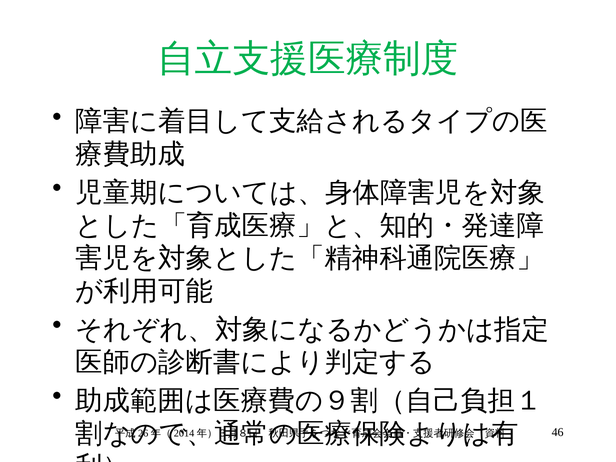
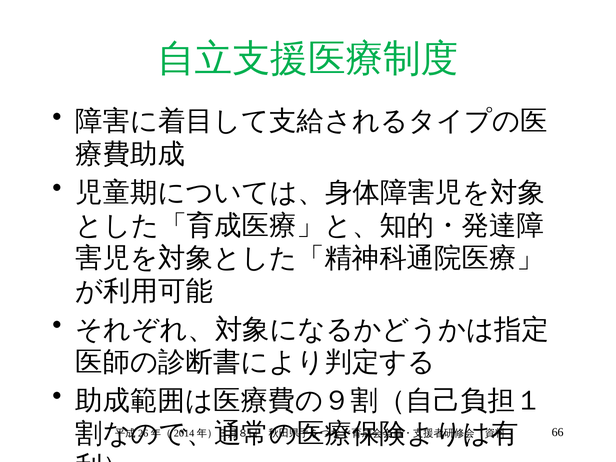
46: 46 -> 66
